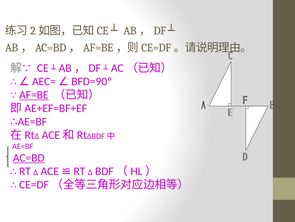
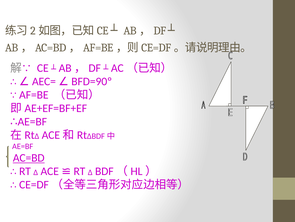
AF=BE underline: present -> none
